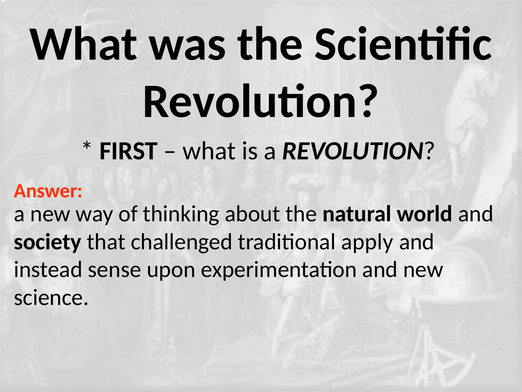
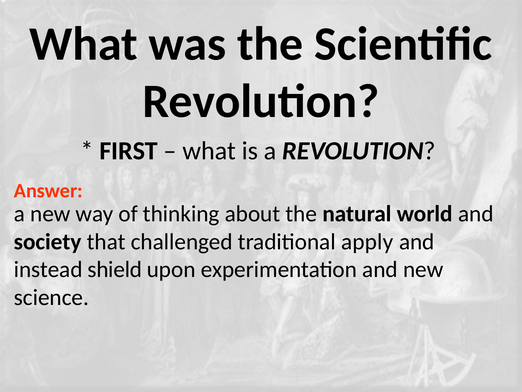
sense: sense -> shield
